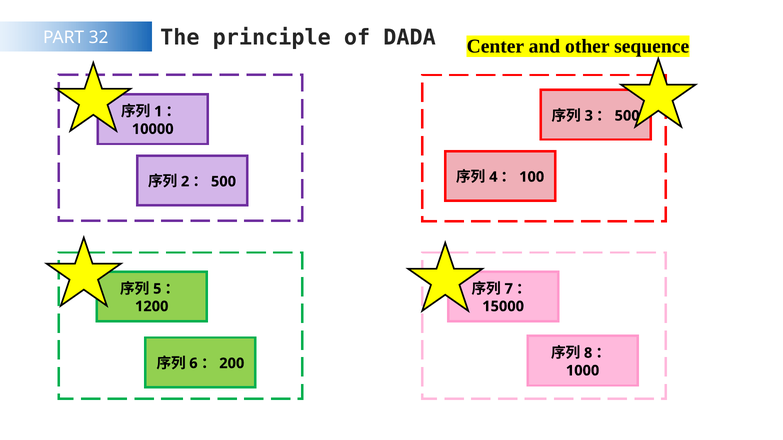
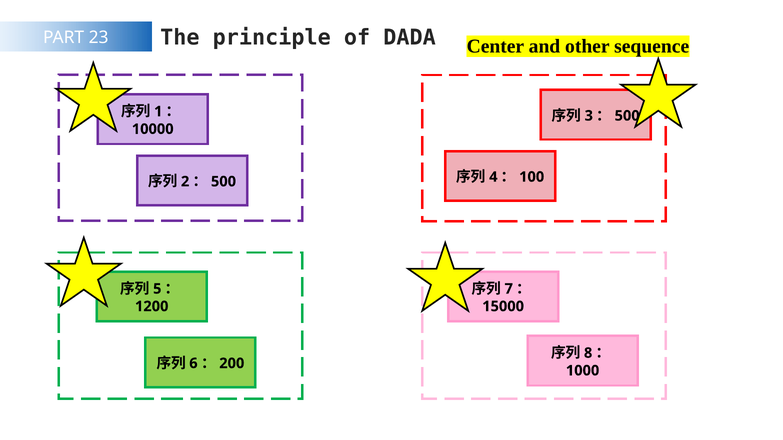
32: 32 -> 23
